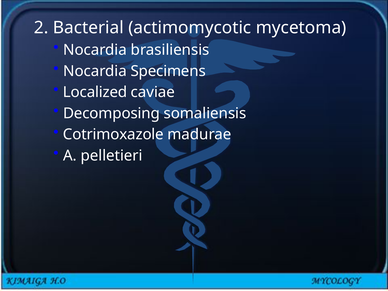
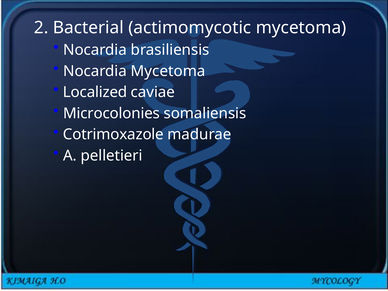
Nocardia Specimens: Specimens -> Mycetoma
Decomposing: Decomposing -> Microcolonies
